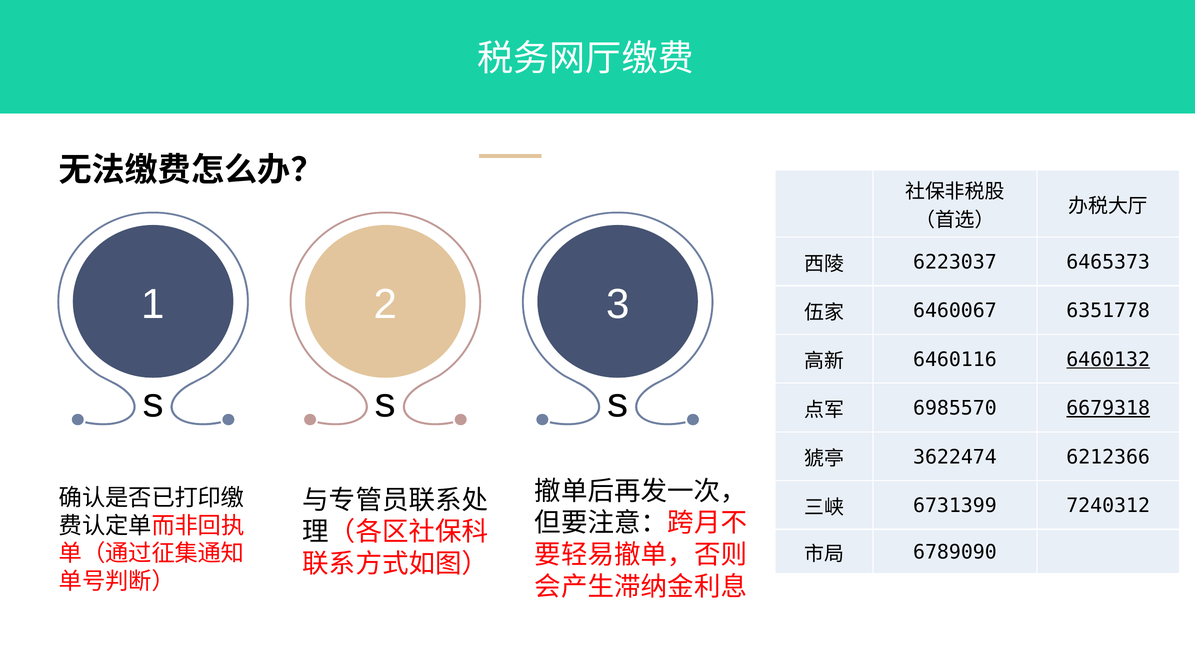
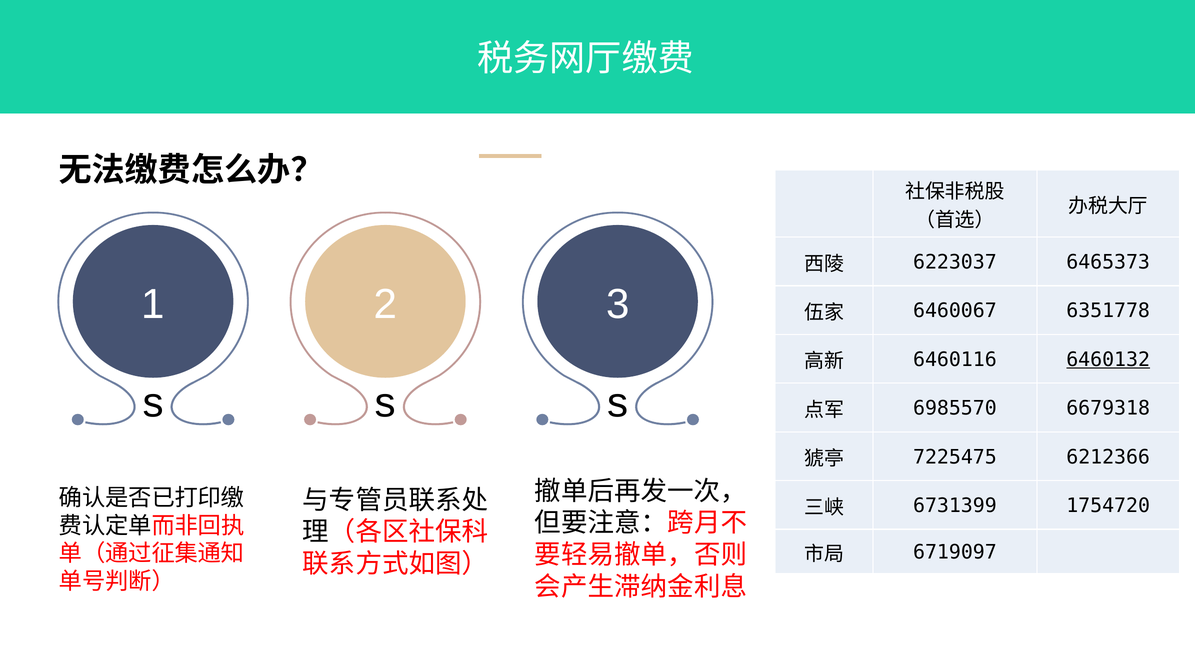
6679318 underline: present -> none
3622474: 3622474 -> 7225475
7240312: 7240312 -> 1754720
6789090: 6789090 -> 6719097
